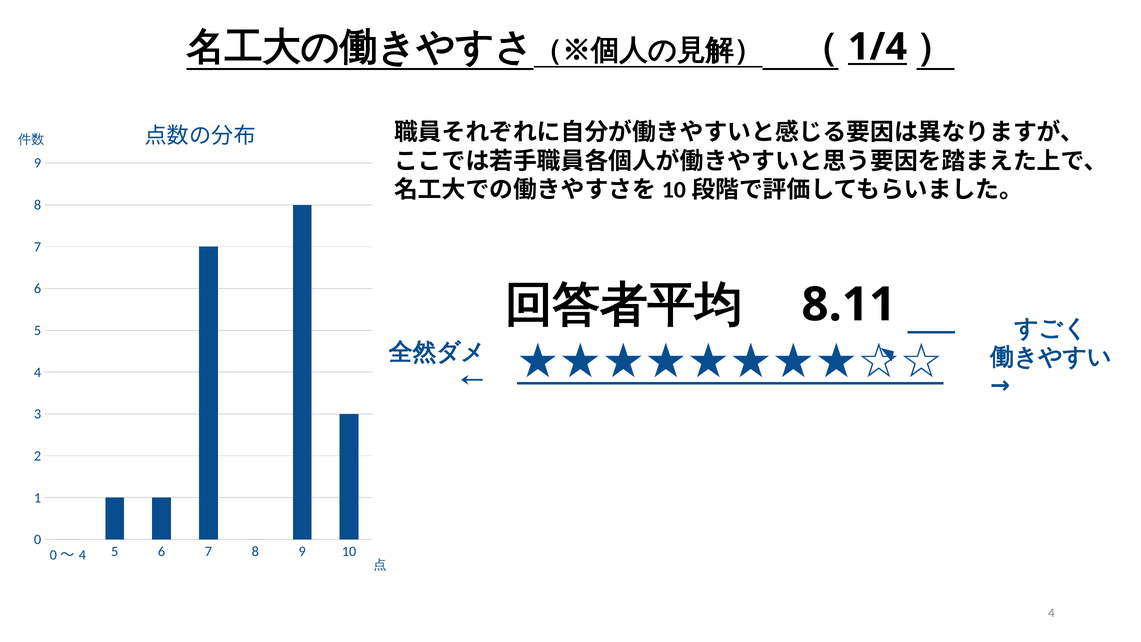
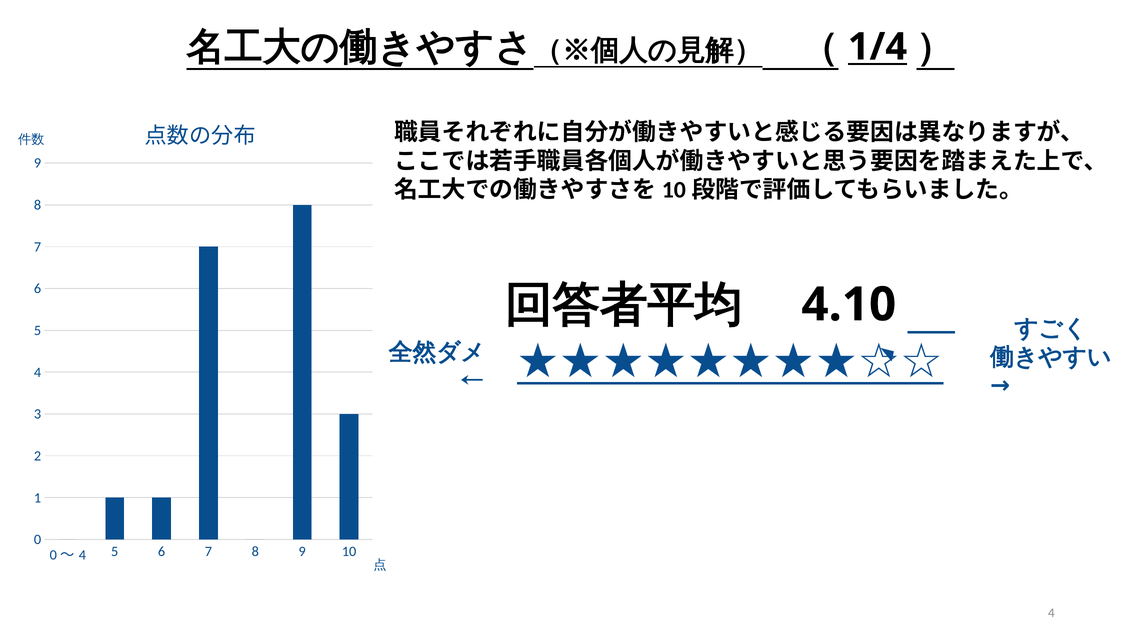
8.11: 8.11 -> 4.10
